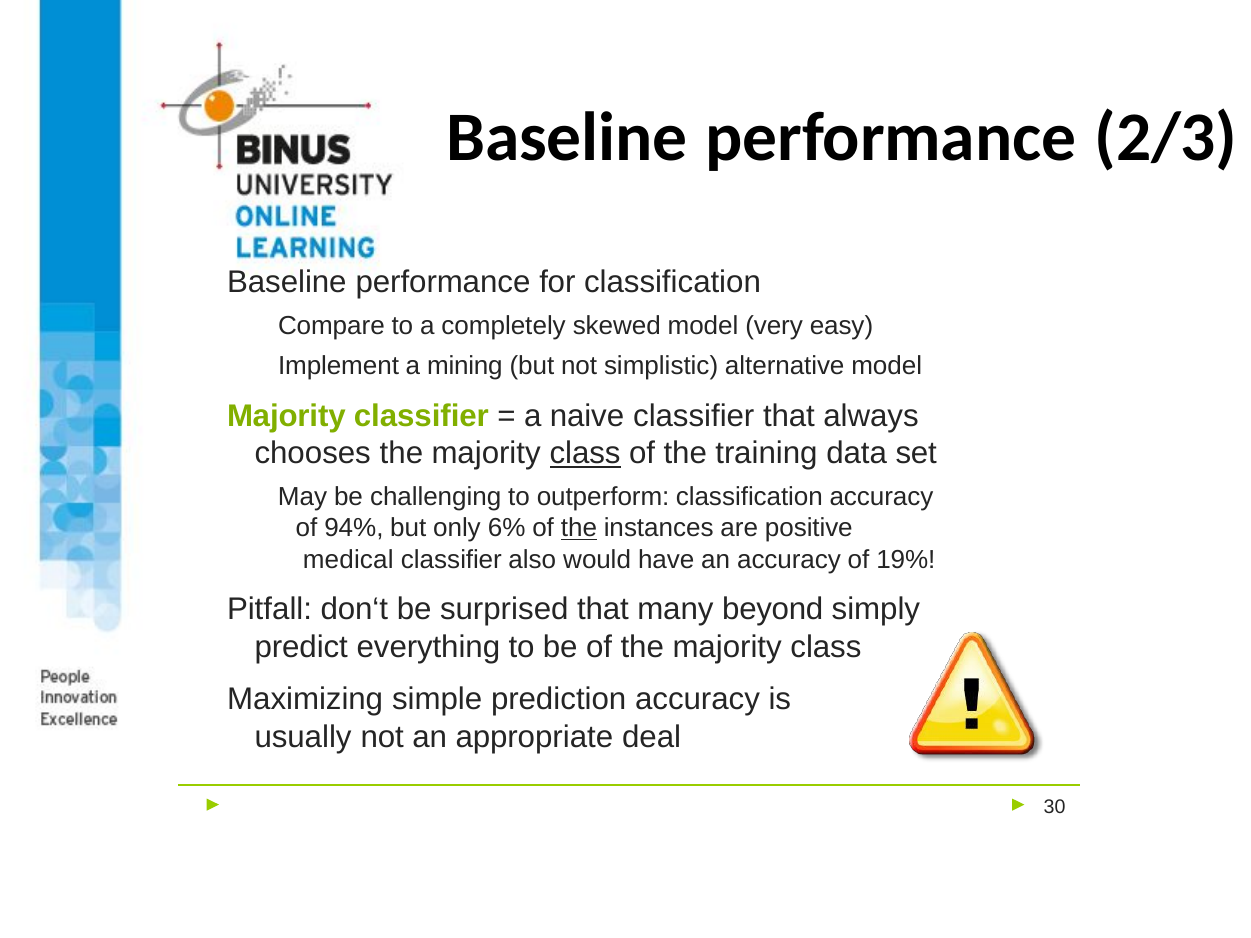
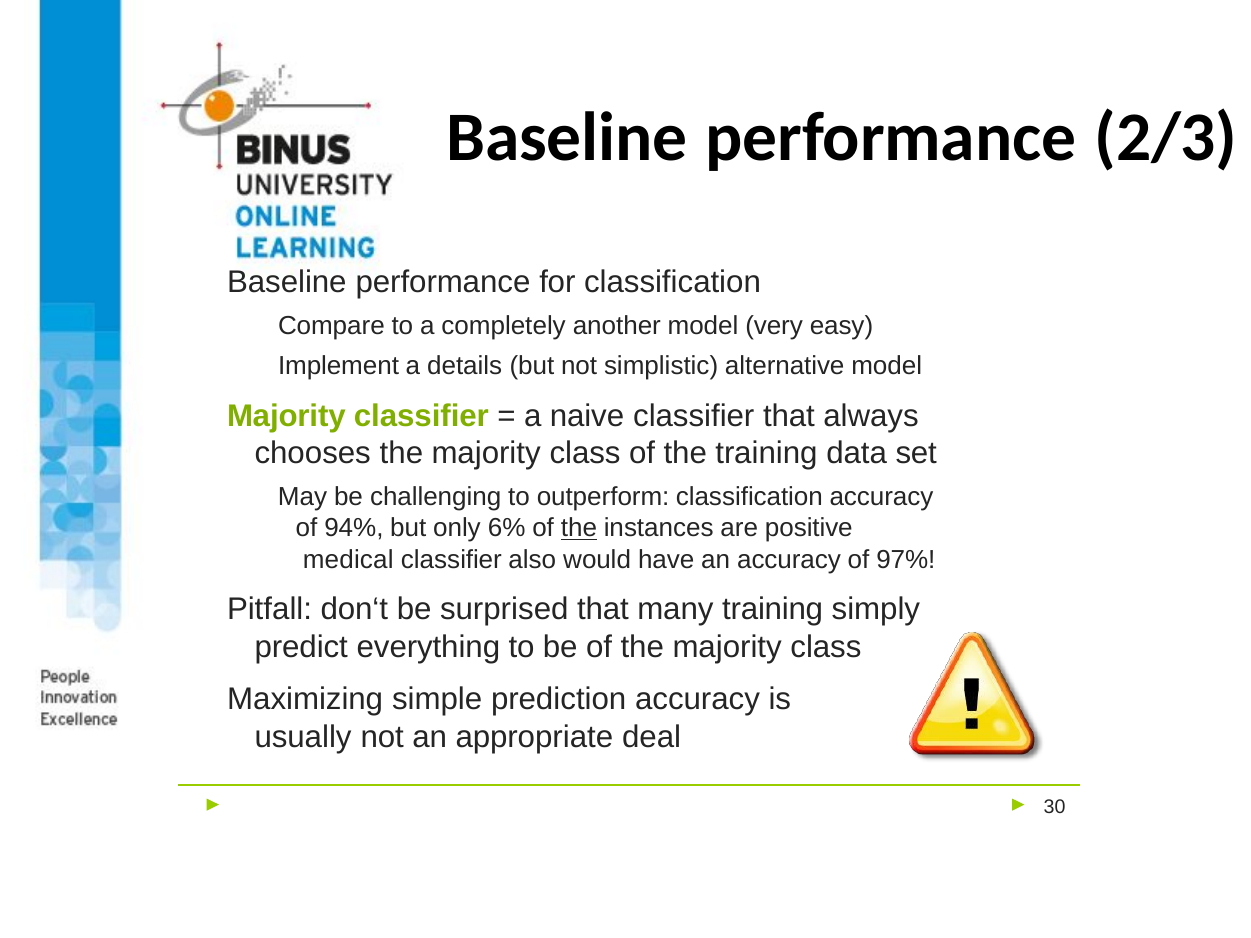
skewed: skewed -> another
mining: mining -> details
class at (585, 454) underline: present -> none
19%: 19% -> 97%
many beyond: beyond -> training
